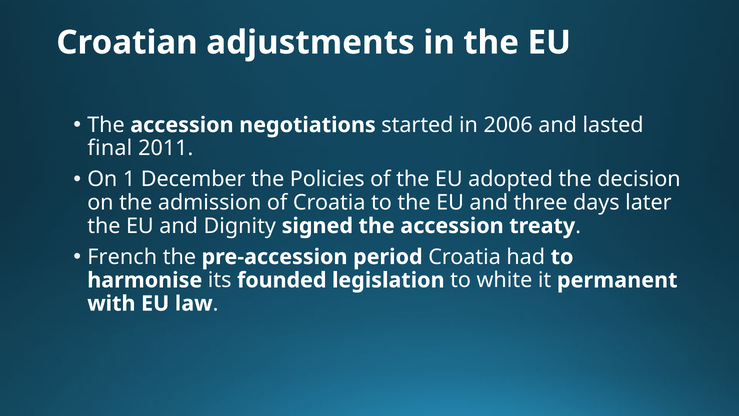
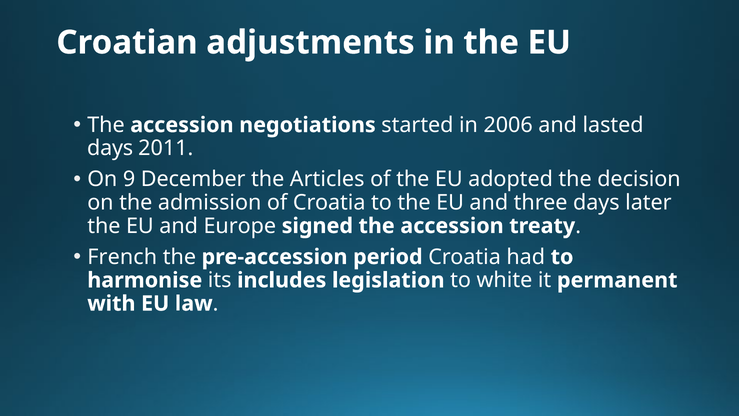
final at (110, 148): final -> days
1: 1 -> 9
Policies: Policies -> Articles
Dignity: Dignity -> Europe
founded: founded -> includes
